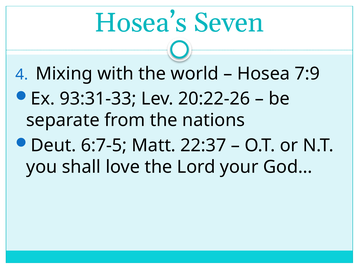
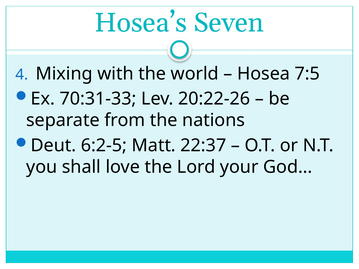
7:9: 7:9 -> 7:5
93:31-33: 93:31-33 -> 70:31-33
6:7-5: 6:7-5 -> 6:2-5
